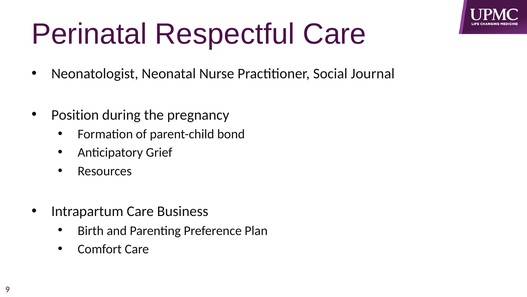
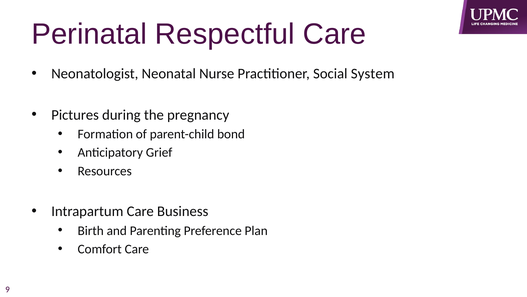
Journal: Journal -> System
Position: Position -> Pictures
